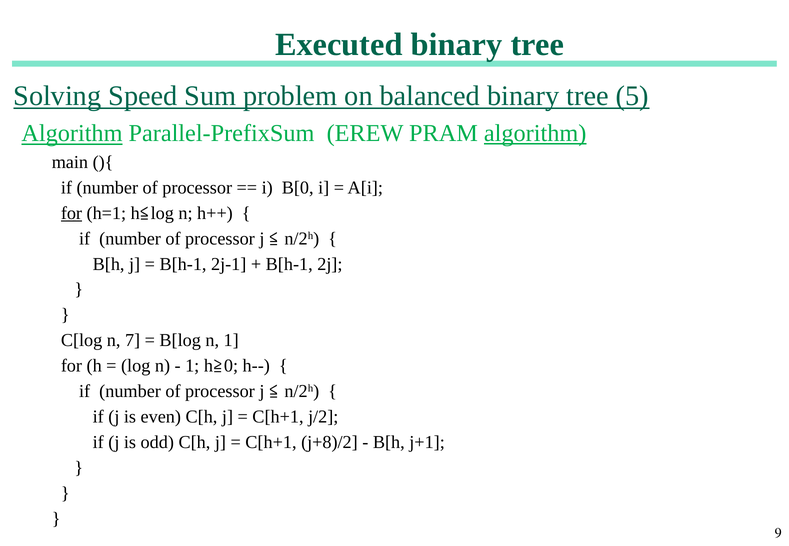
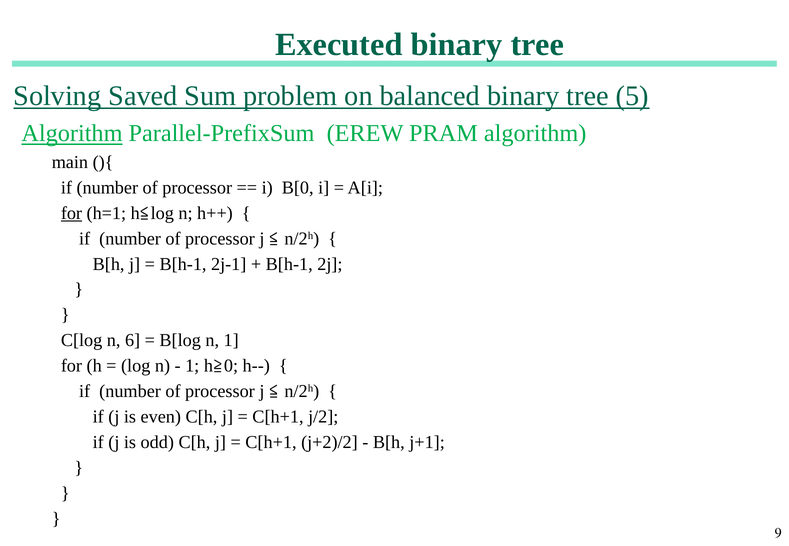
Speed: Speed -> Saved
algorithm at (535, 133) underline: present -> none
7: 7 -> 6
j+8)/2: j+8)/2 -> j+2)/2
